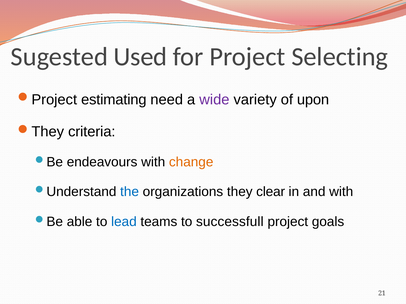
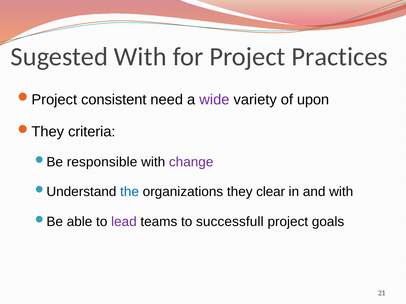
Sugested Used: Used -> With
Selecting: Selecting -> Practices
estimating: estimating -> consistent
endeavours: endeavours -> responsible
change colour: orange -> purple
lead colour: blue -> purple
